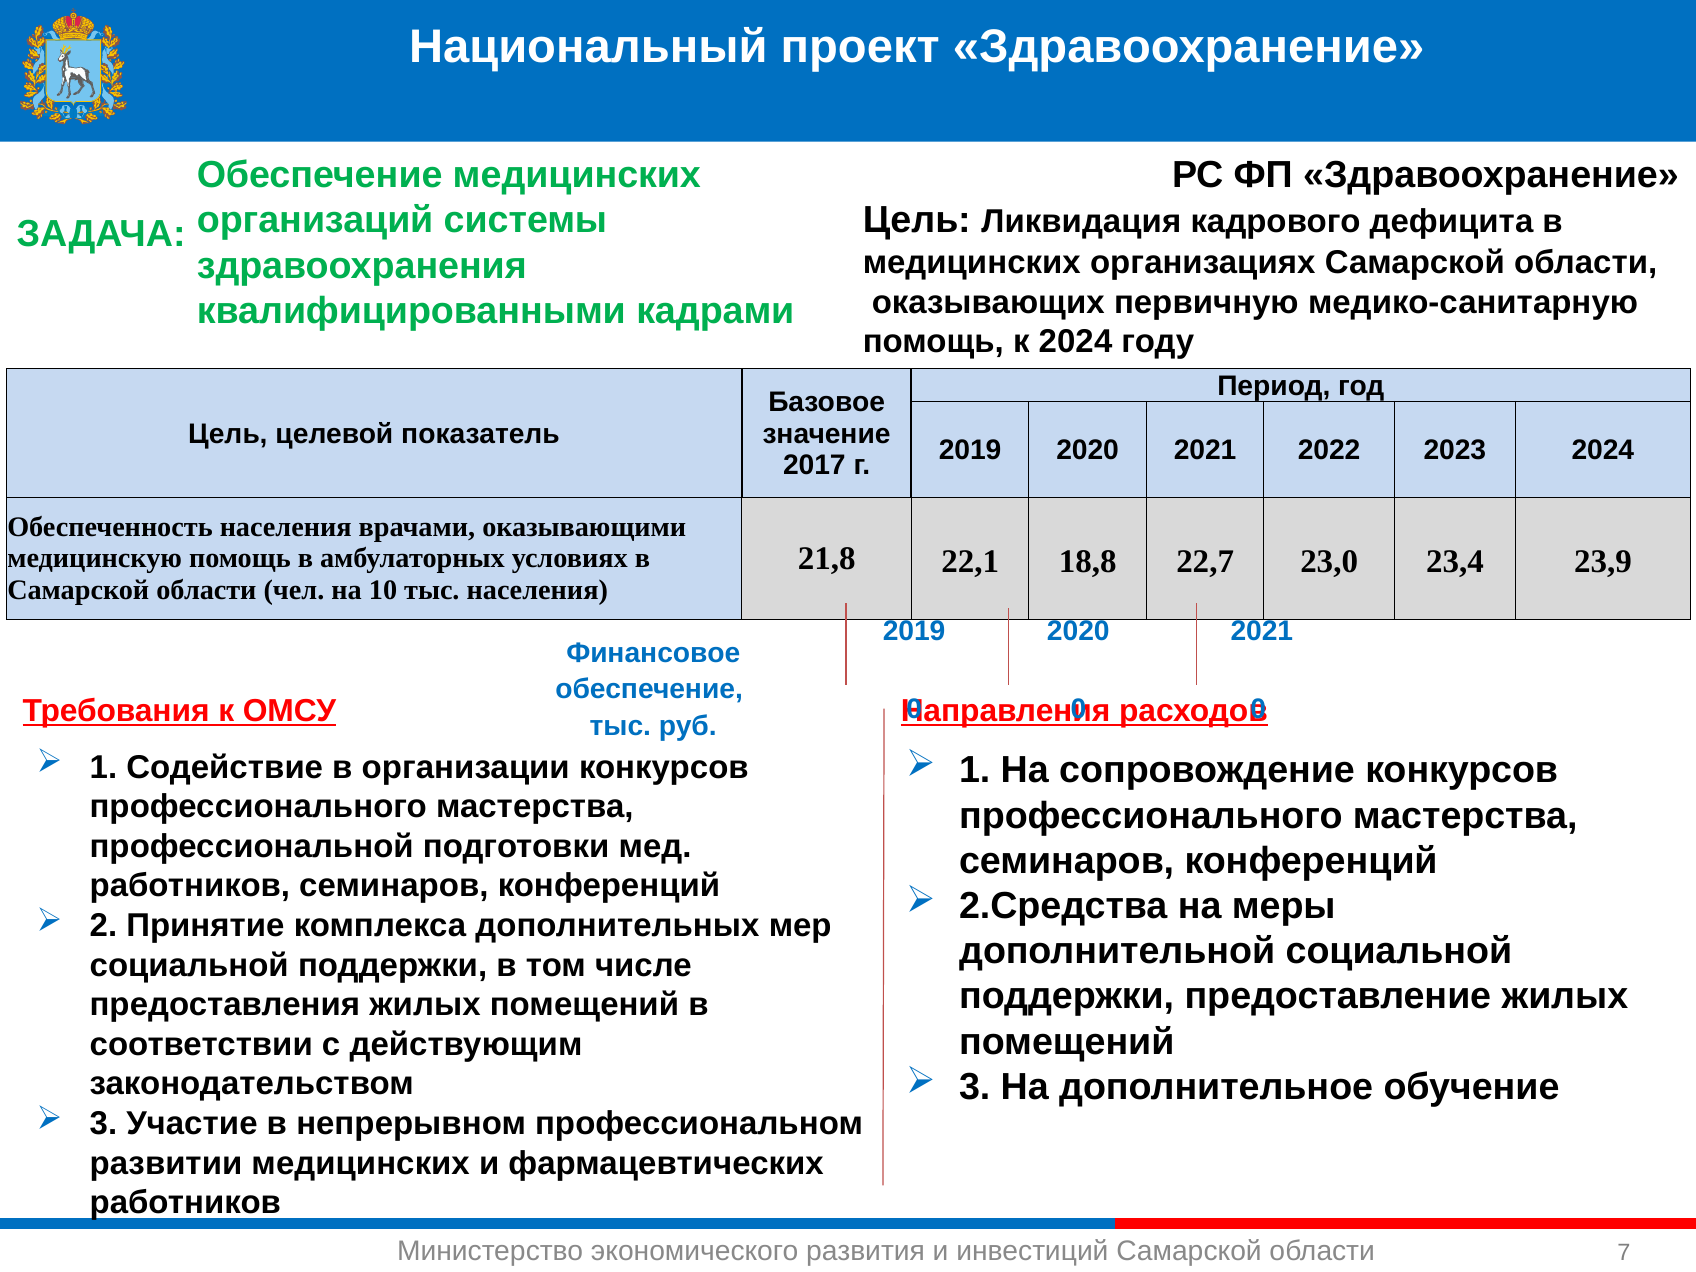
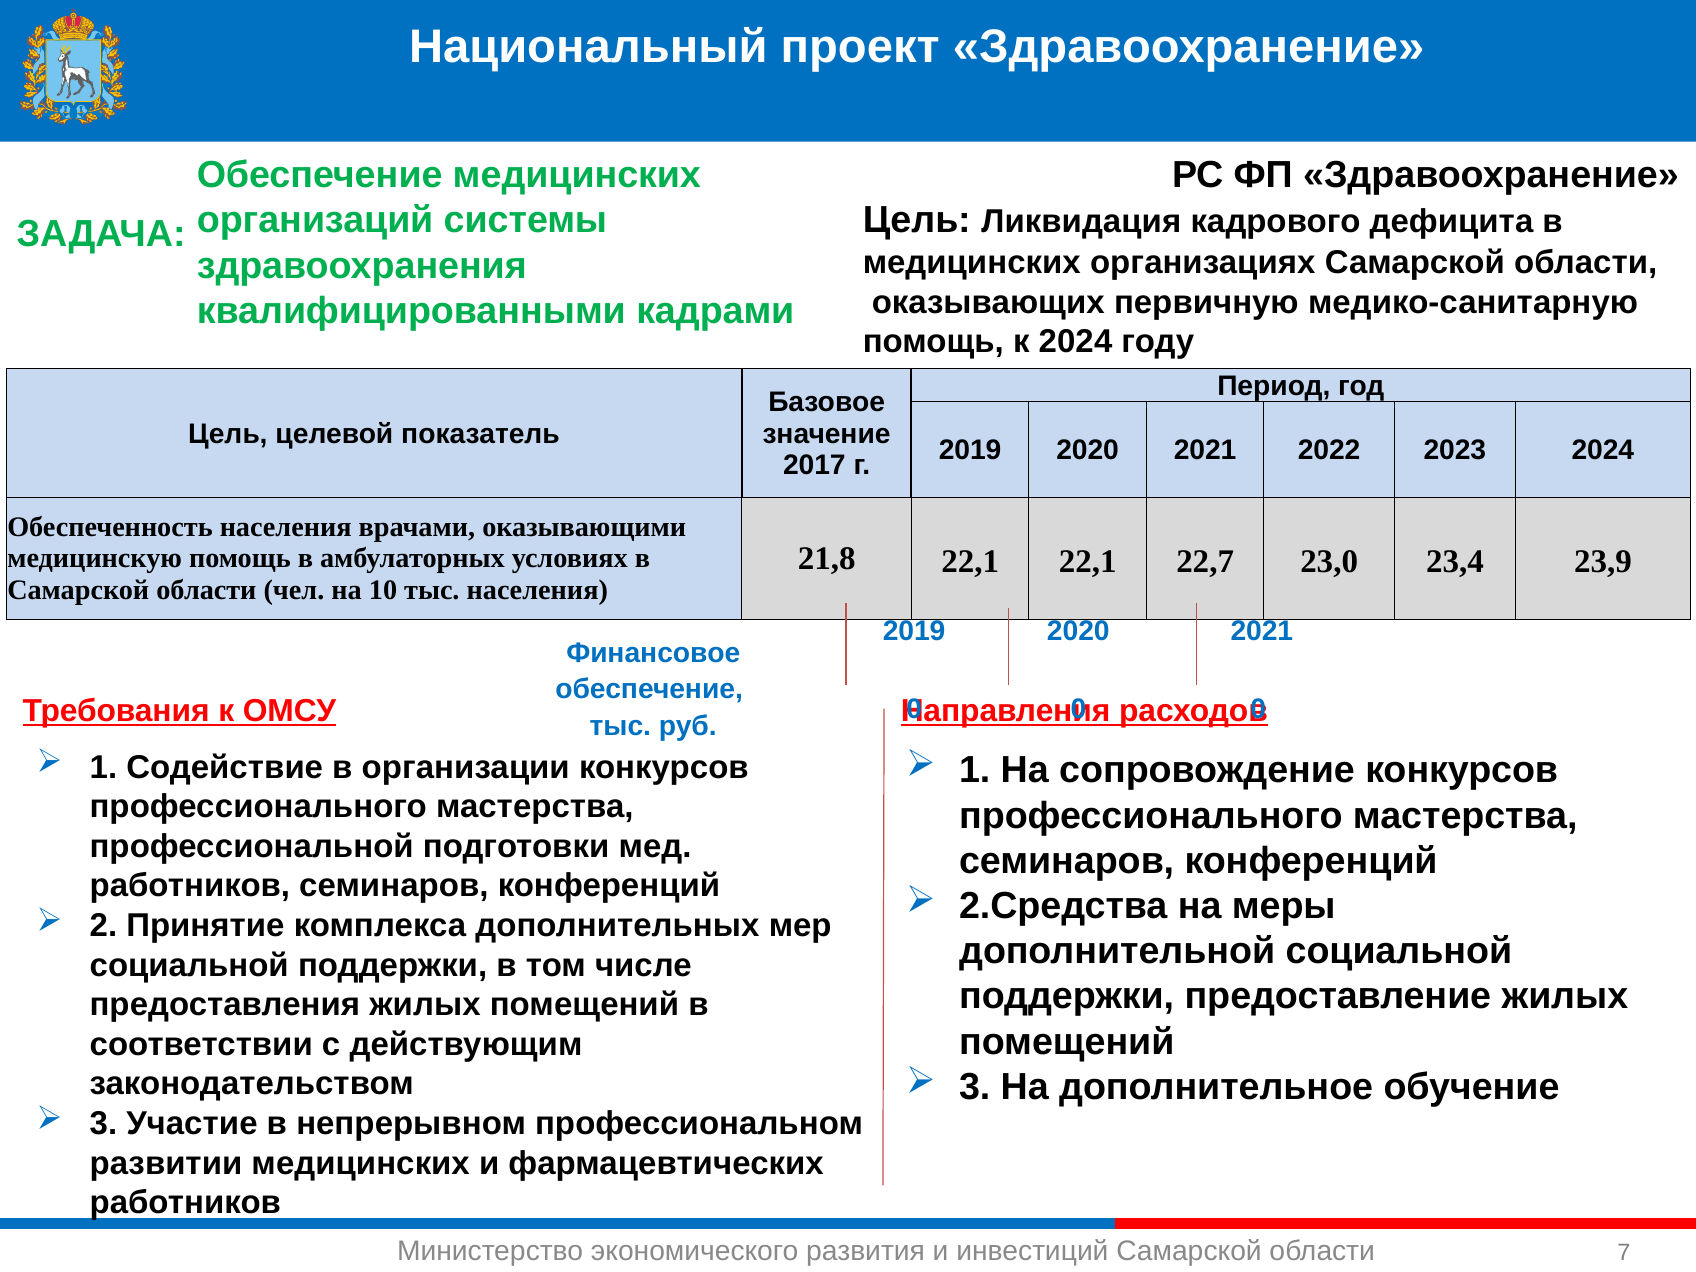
22,1 18,8: 18,8 -> 22,1
